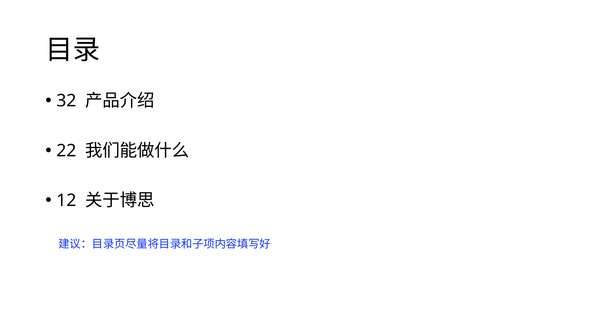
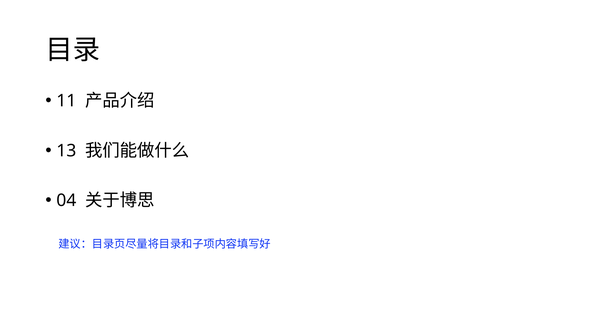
32: 32 -> 11
22: 22 -> 13
12: 12 -> 04
